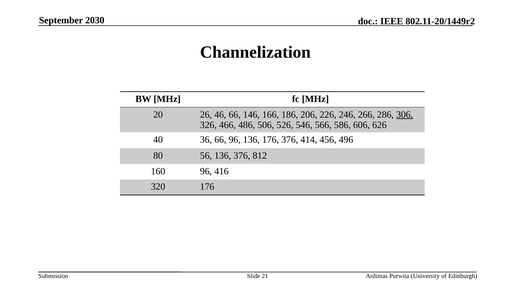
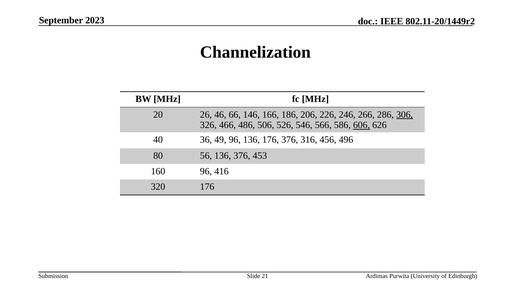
2030: 2030 -> 2023
606 underline: none -> present
36 66: 66 -> 49
414: 414 -> 316
812: 812 -> 453
